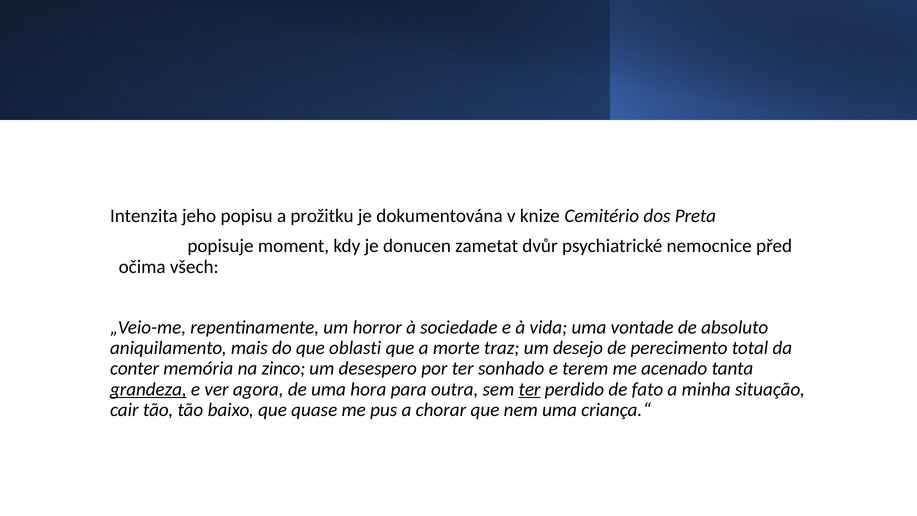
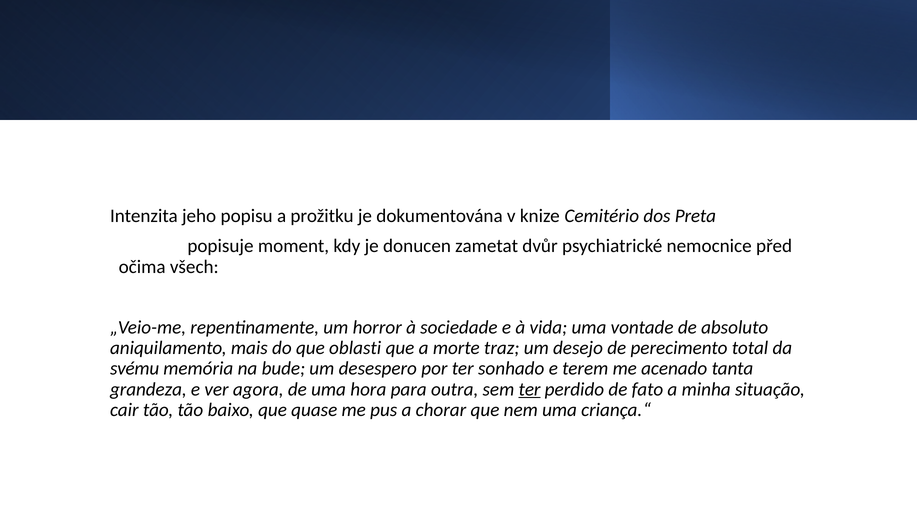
conter: conter -> svému
zinco: zinco -> bude
grandeza underline: present -> none
